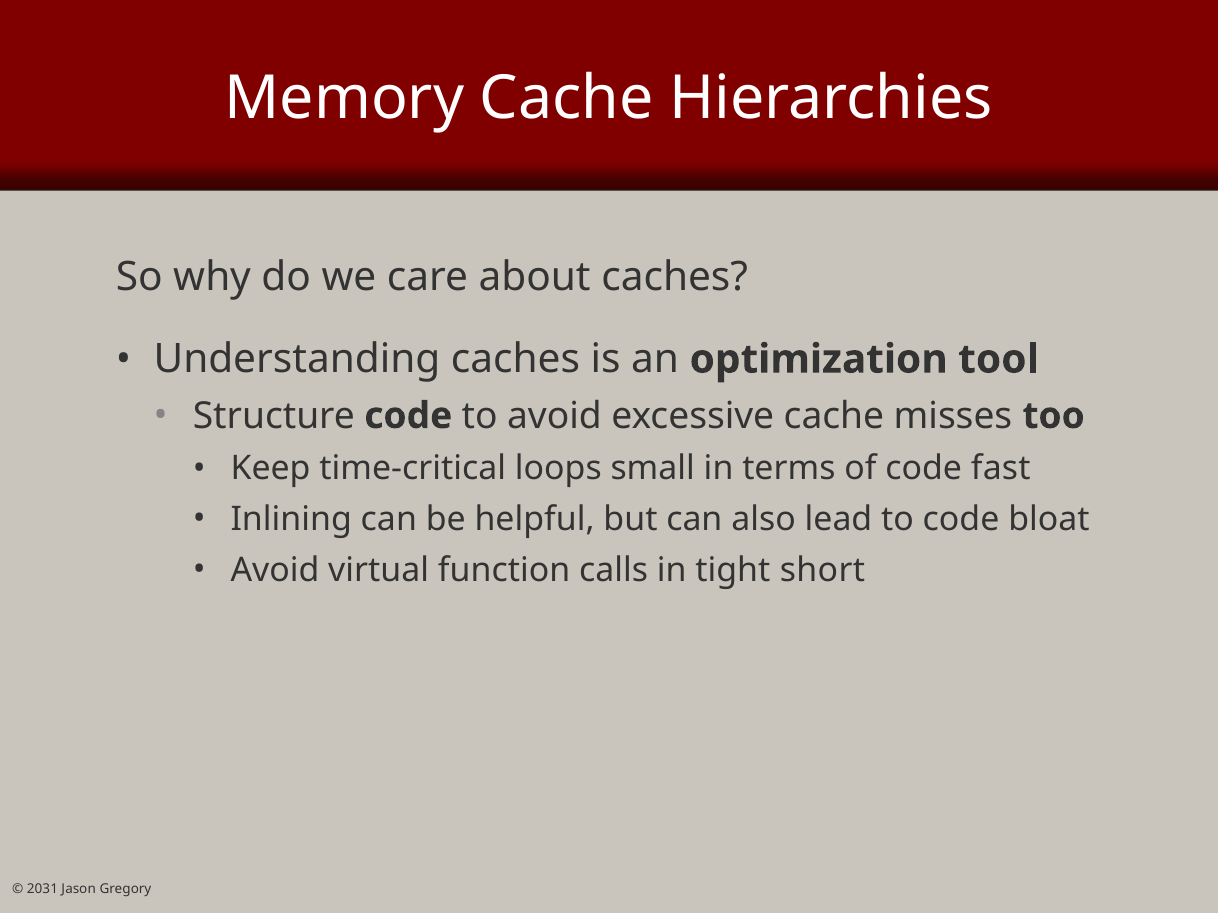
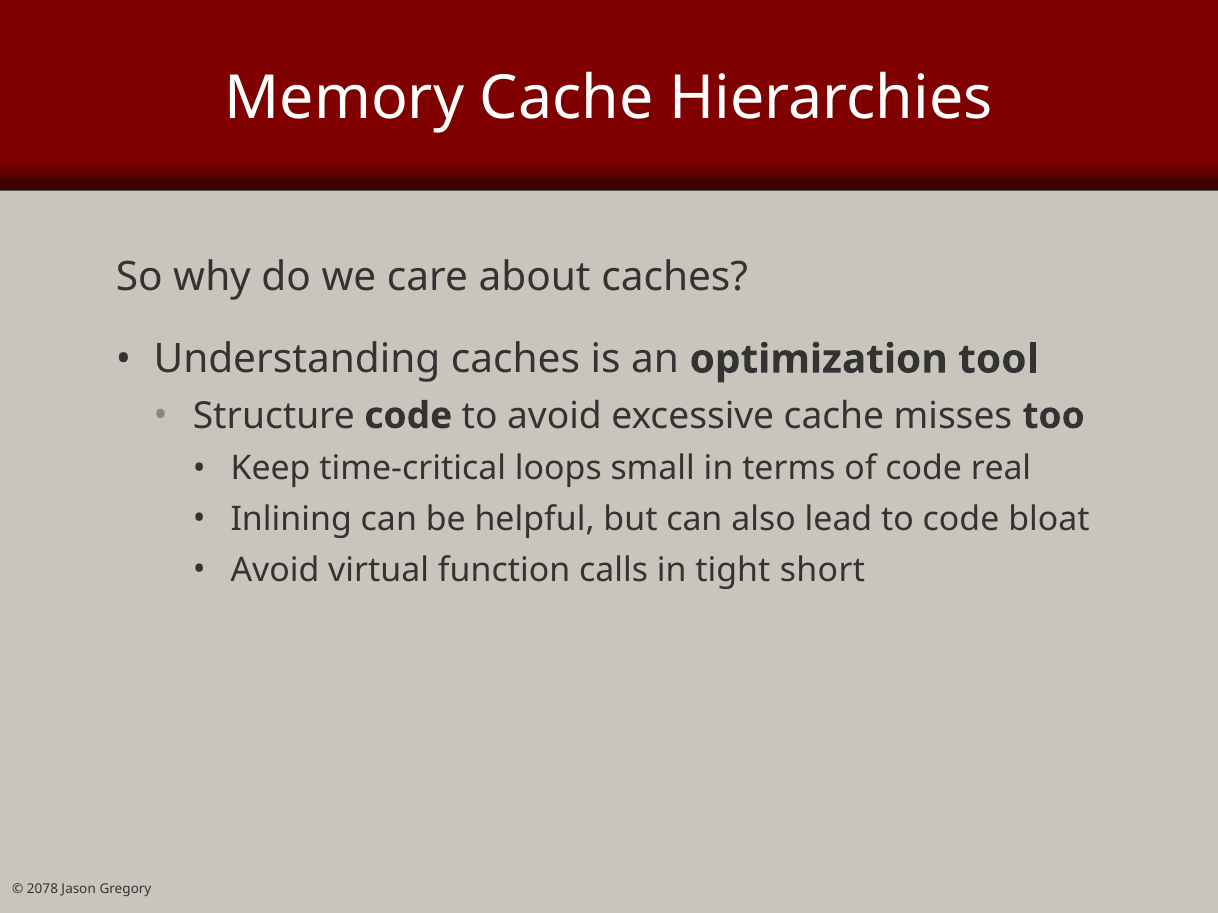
fast: fast -> real
2031: 2031 -> 2078
